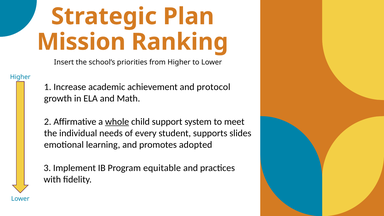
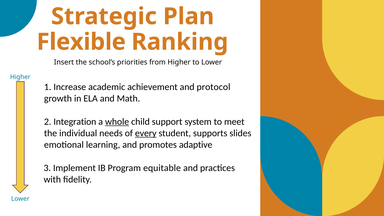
Mission: Mission -> Flexible
Affirmative: Affirmative -> Integration
every underline: none -> present
adopted: adopted -> adaptive
